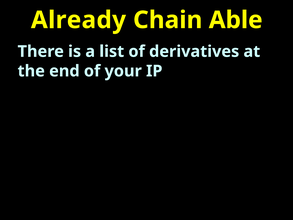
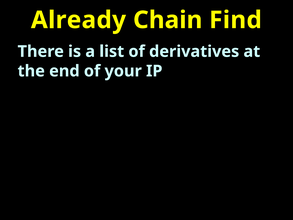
Able: Able -> Find
